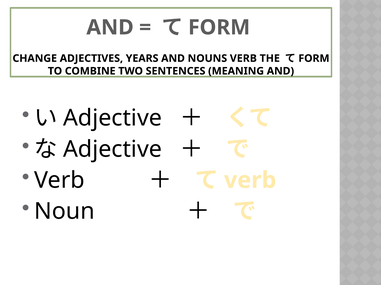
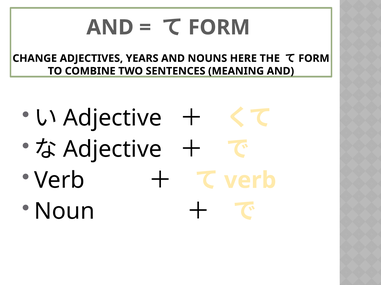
NOUNS VERB: VERB -> HERE
